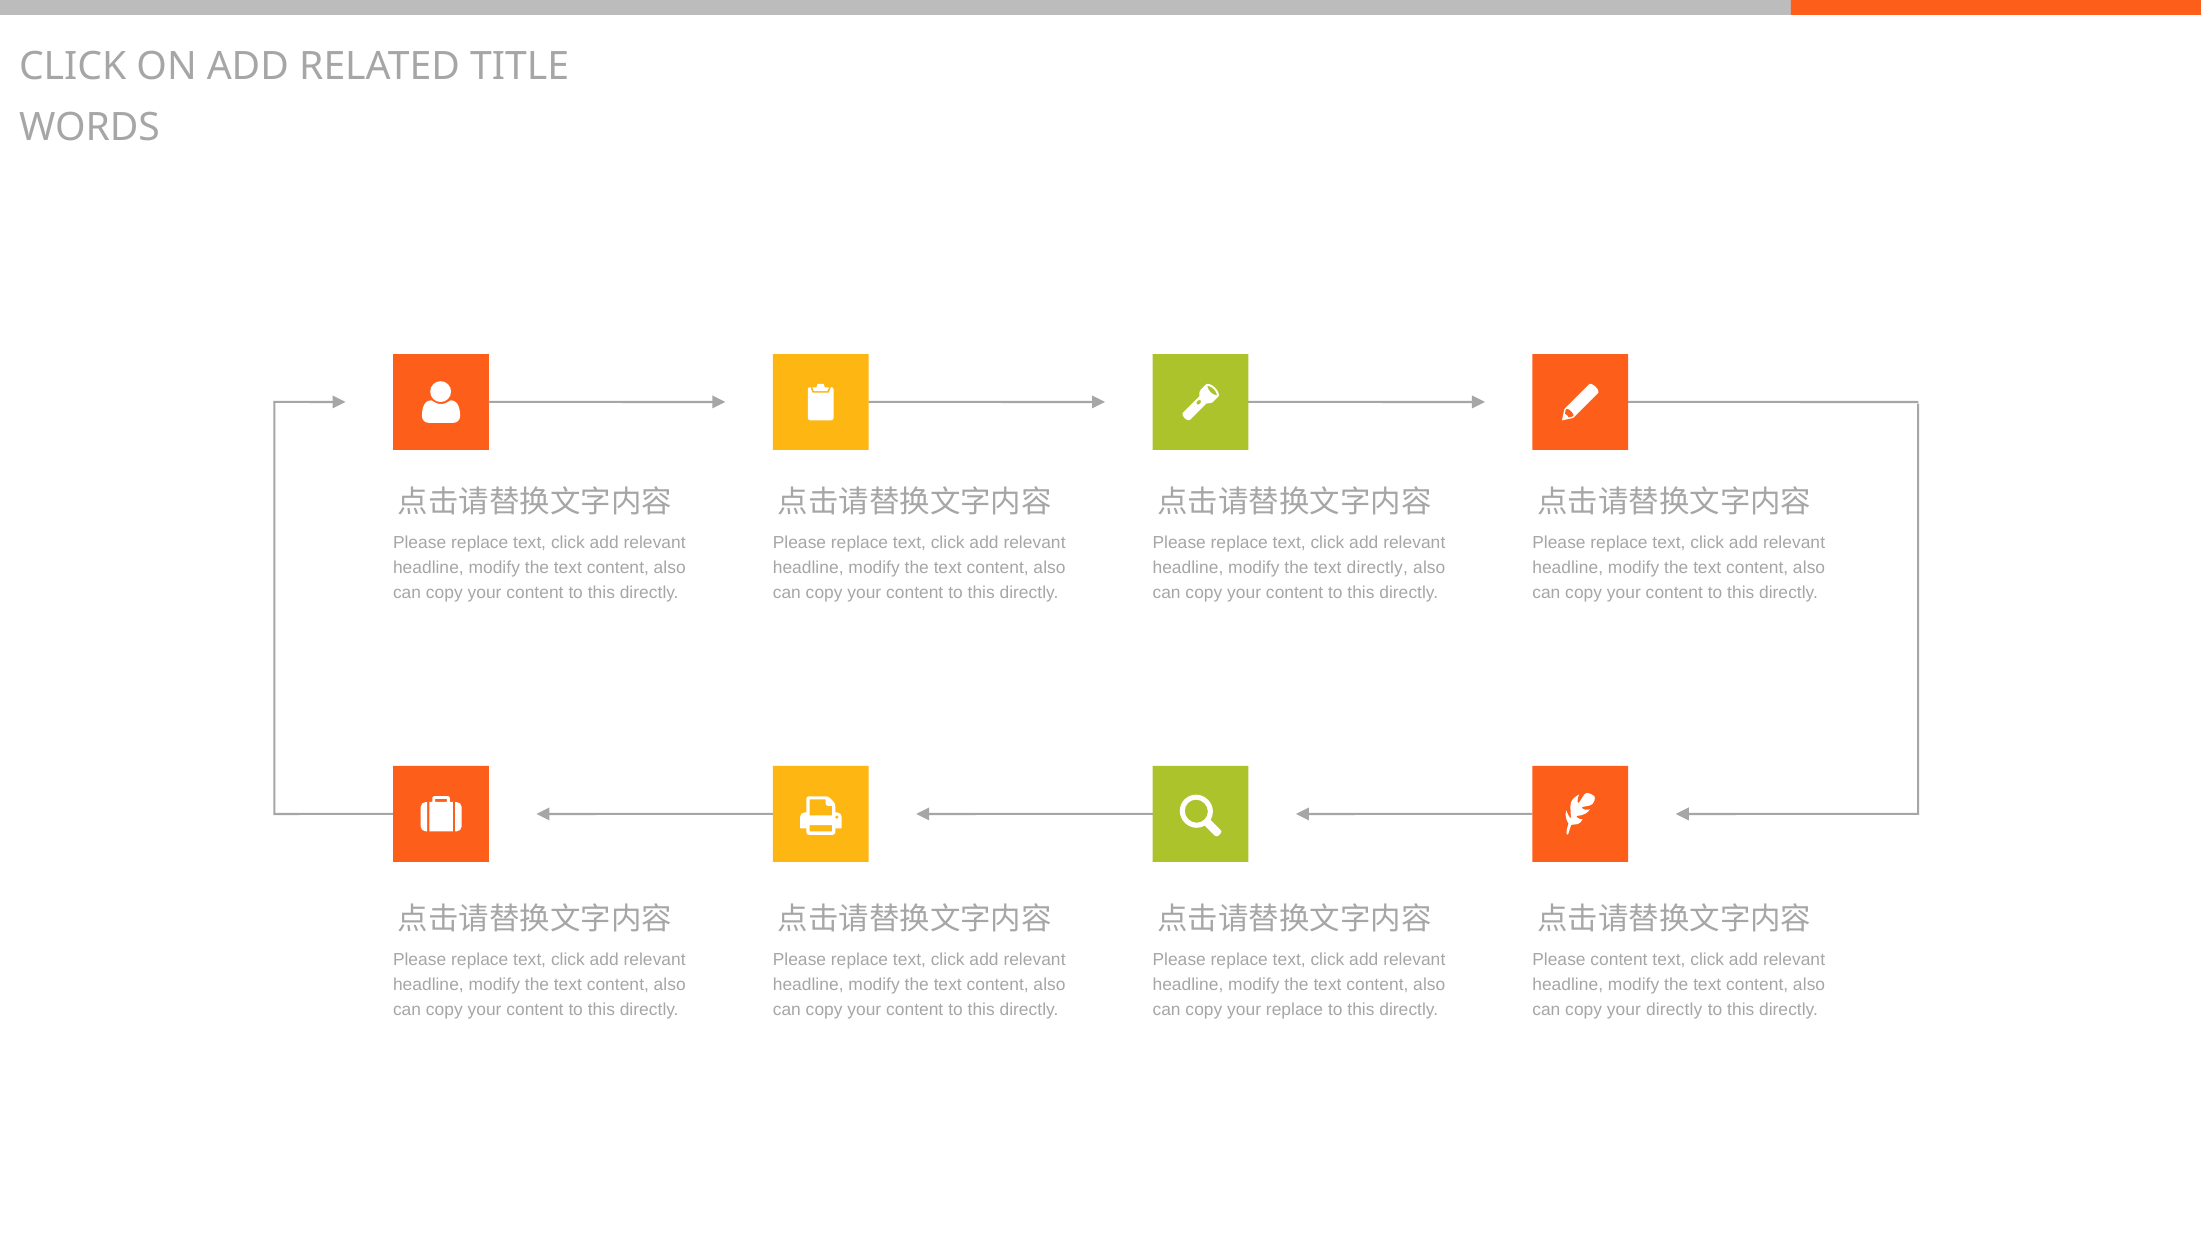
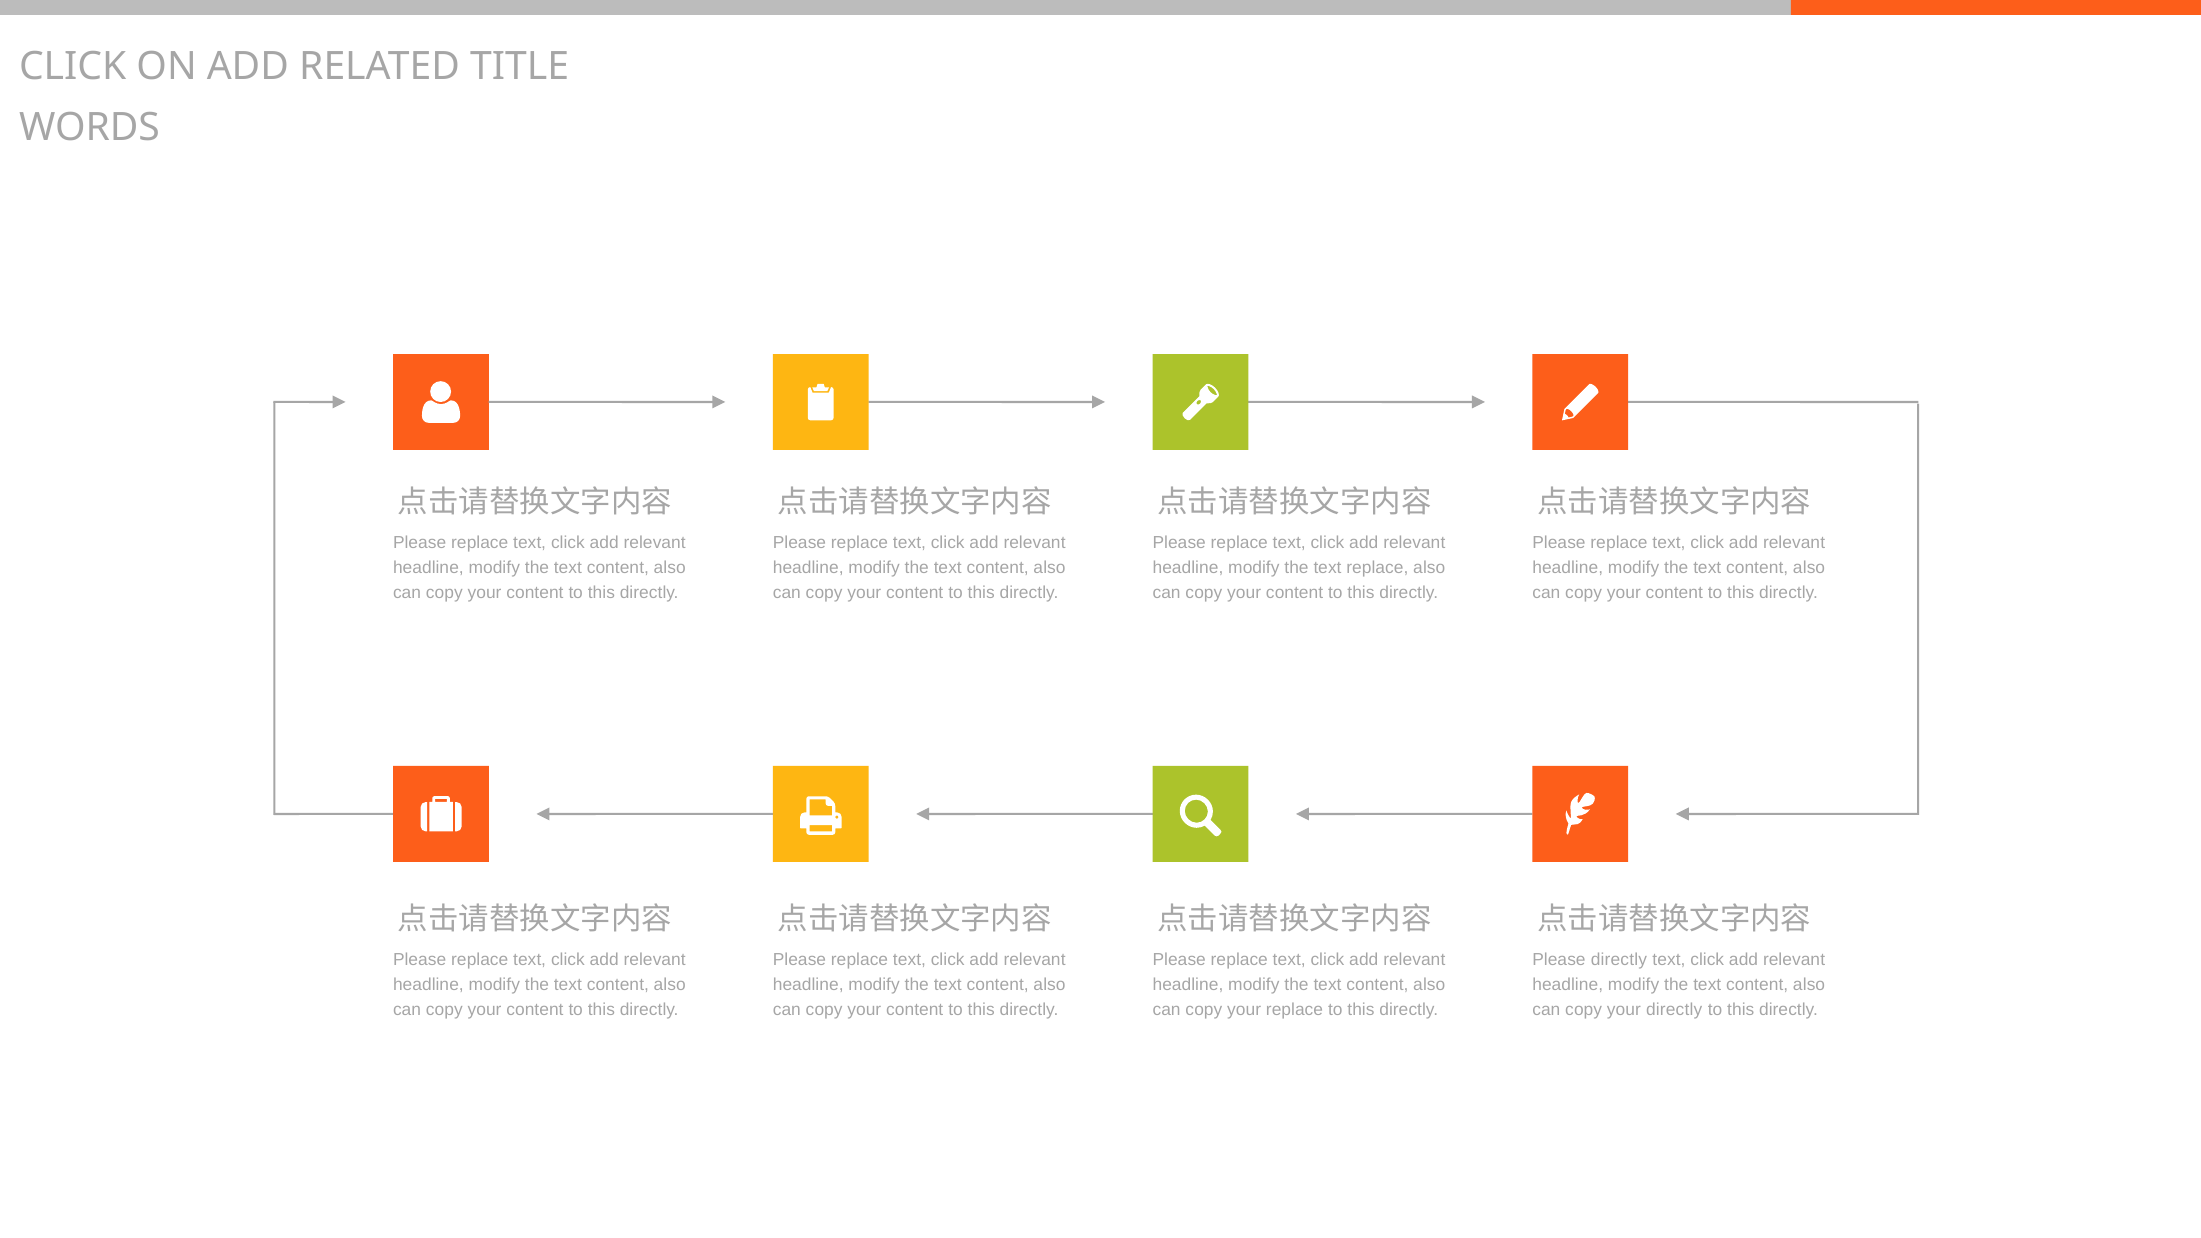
text directly: directly -> replace
Please content: content -> directly
